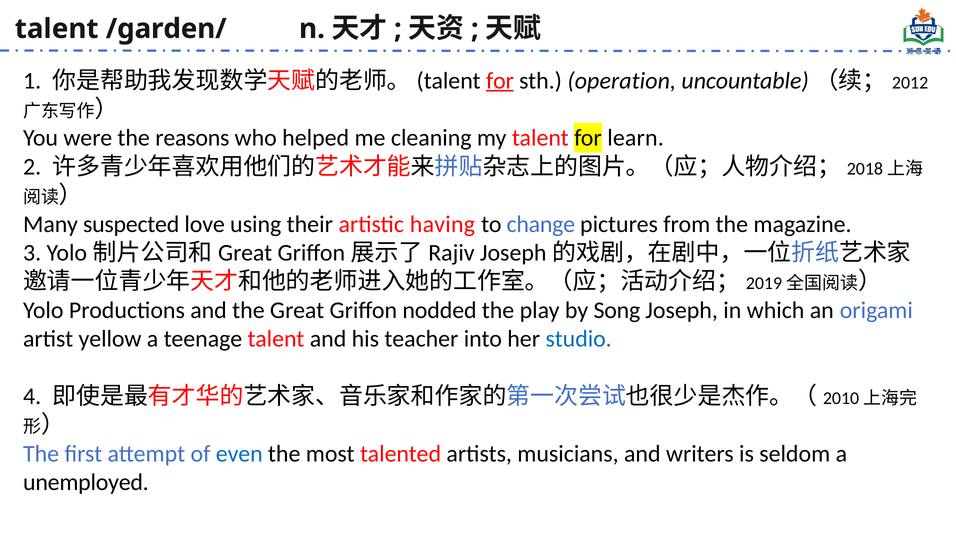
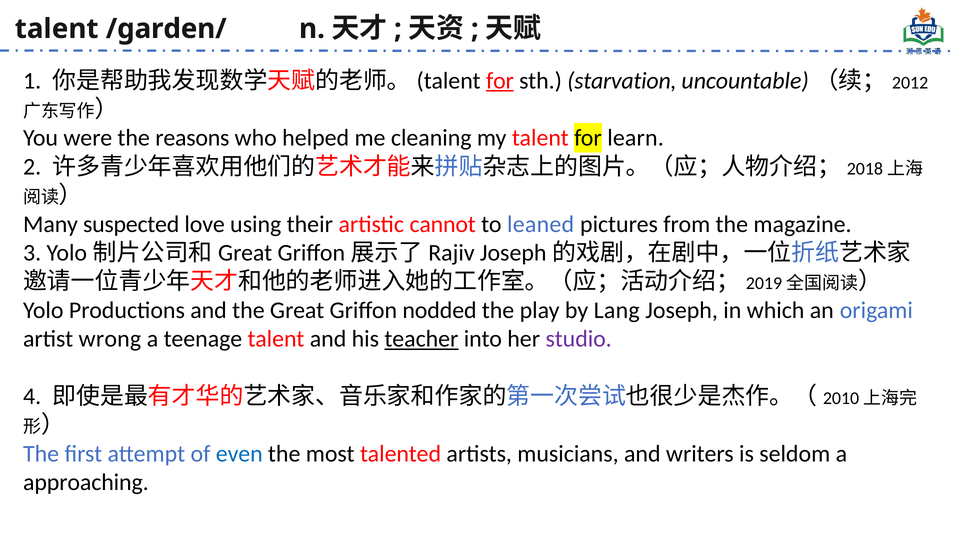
operation: operation -> starvation
having: having -> cannot
change: change -> leaned
Song: Song -> Lang
yellow: yellow -> wrong
teacher underline: none -> present
studio colour: blue -> purple
unemployed: unemployed -> approaching
